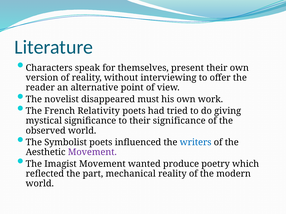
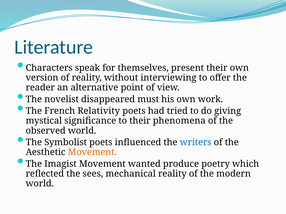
their significance: significance -> phenomena
Movement at (92, 153) colour: purple -> orange
part: part -> sees
